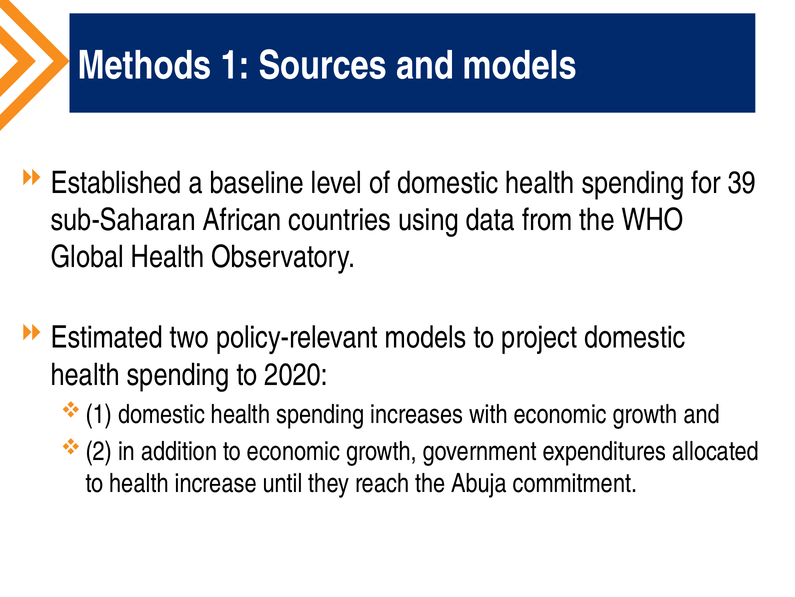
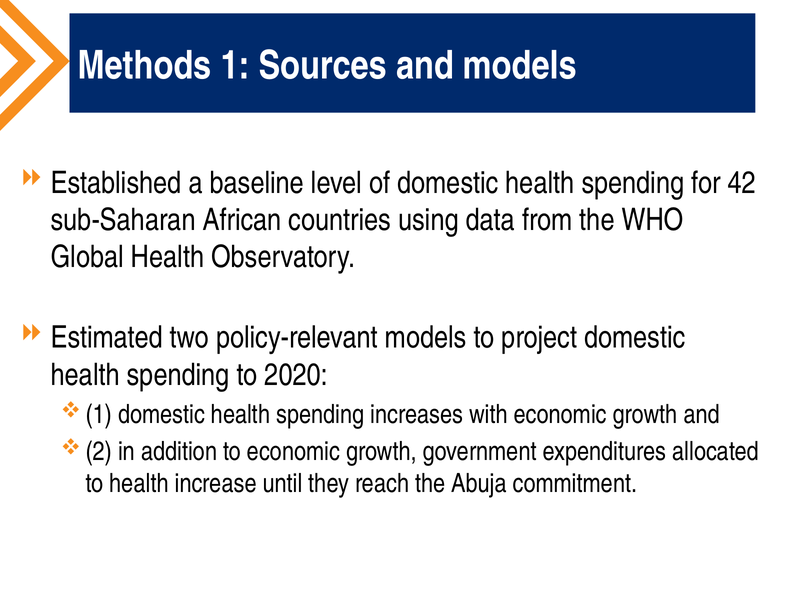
39: 39 -> 42
